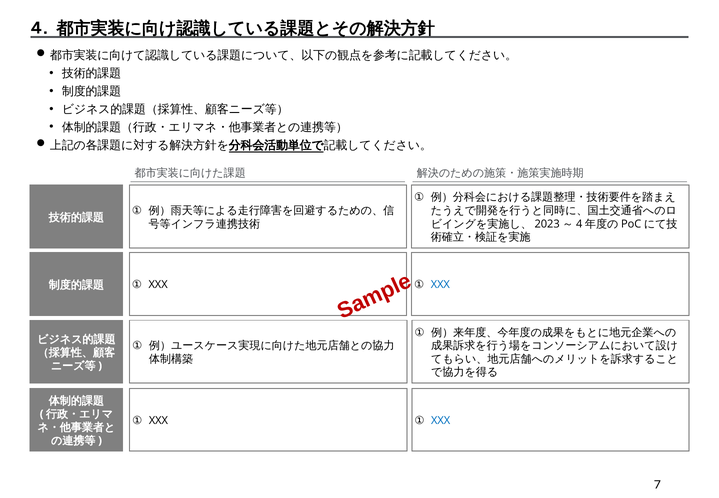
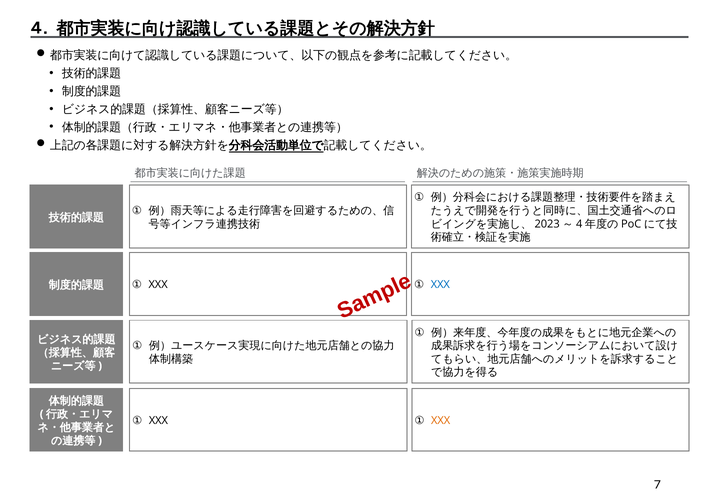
XXX at (441, 420) colour: blue -> orange
